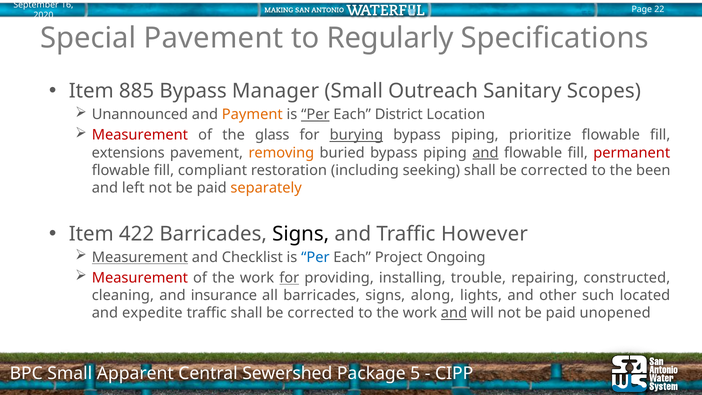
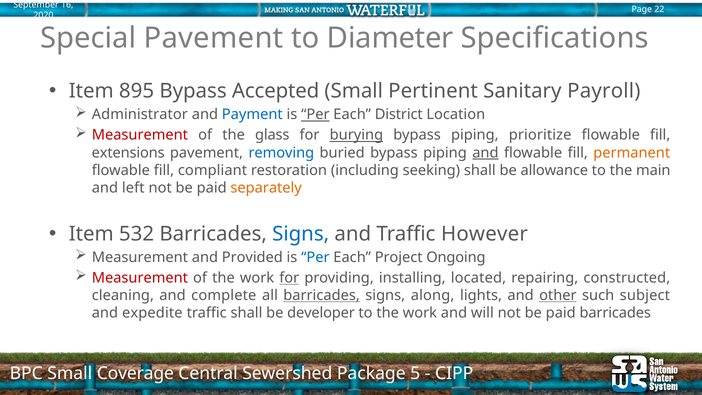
Regularly: Regularly -> Diameter
885: 885 -> 895
Manager: Manager -> Accepted
Outreach: Outreach -> Pertinent
Scopes: Scopes -> Payroll
Unannounced: Unannounced -> Administrator
Payment colour: orange -> blue
removing colour: orange -> blue
permanent colour: red -> orange
corrected at (554, 170): corrected -> allowance
been: been -> main
422: 422 -> 532
Signs at (301, 234) colour: black -> blue
Measurement at (140, 257) underline: present -> none
Checklist: Checklist -> Provided
trouble: trouble -> located
insurance: insurance -> complete
barricades at (322, 295) underline: none -> present
other underline: none -> present
located: located -> subject
traffic shall be corrected: corrected -> developer
and at (454, 313) underline: present -> none
paid unopened: unopened -> barricades
Apparent: Apparent -> Coverage
